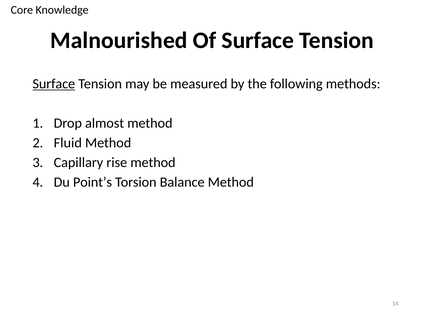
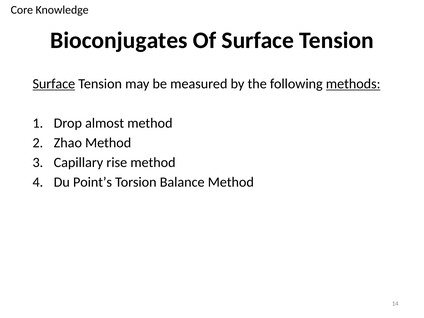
Malnourished: Malnourished -> Bioconjugates
methods underline: none -> present
Fluid: Fluid -> Zhao
